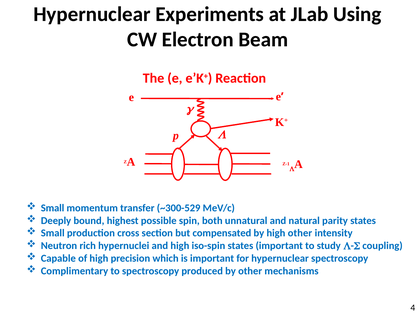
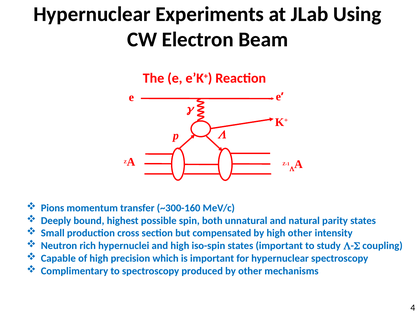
Small at (53, 208): Small -> Pions
~300-529: ~300-529 -> ~300-160
